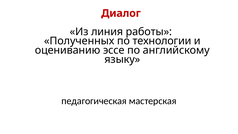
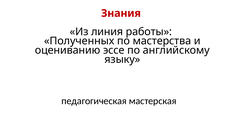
Диалог: Диалог -> Знания
технологии: технологии -> мастерства
